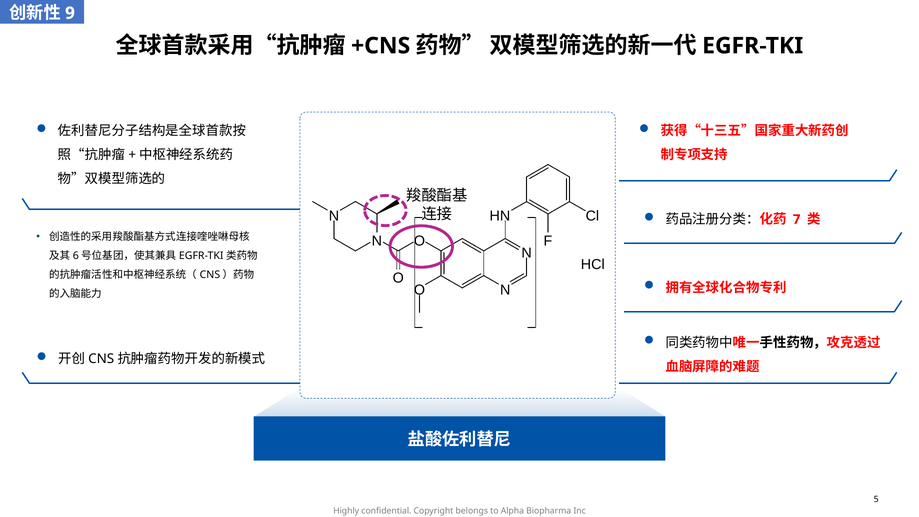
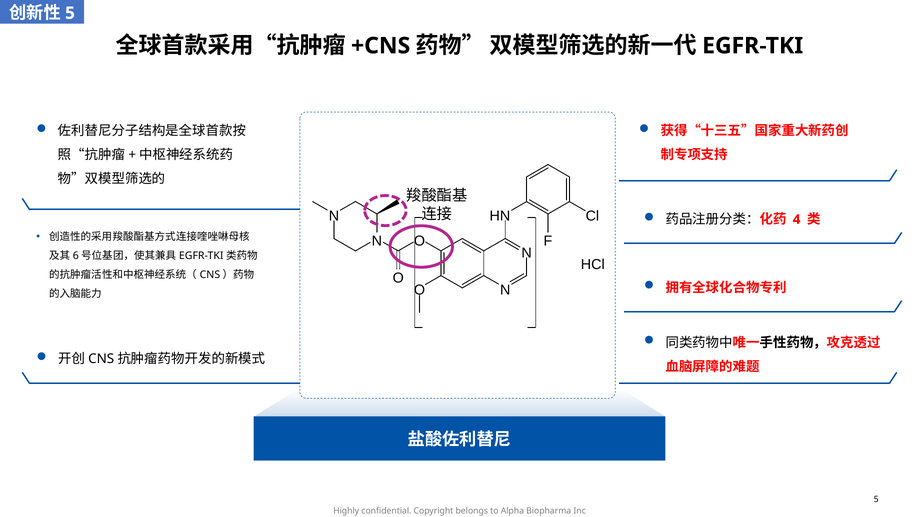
9 at (70, 13): 9 -> 5
7: 7 -> 4
